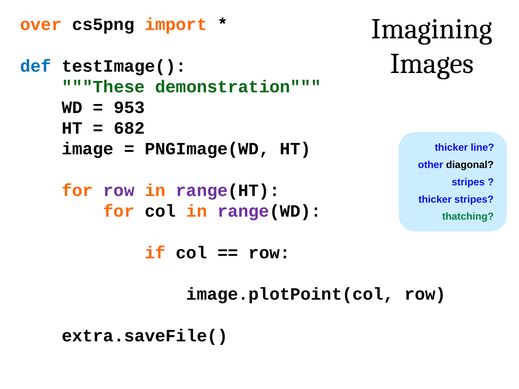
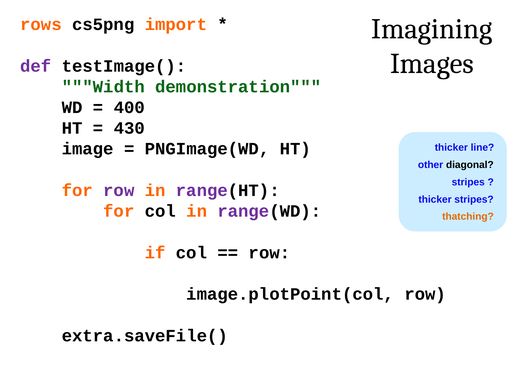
over: over -> rows
def colour: blue -> purple
These: These -> Width
953: 953 -> 400
682: 682 -> 430
thatching colour: green -> orange
